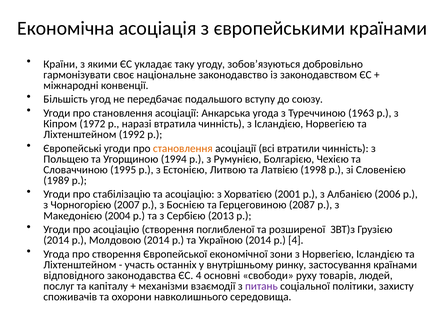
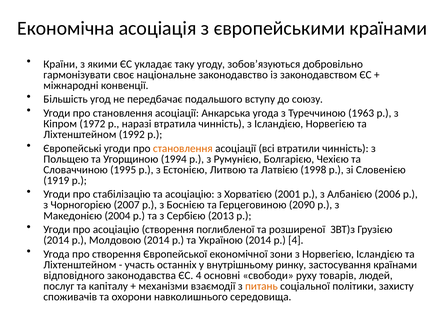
1989: 1989 -> 1919
2087: 2087 -> 2090
питань colour: purple -> orange
